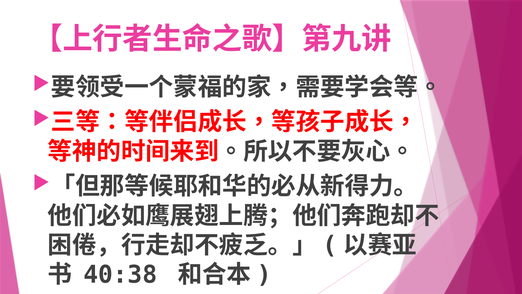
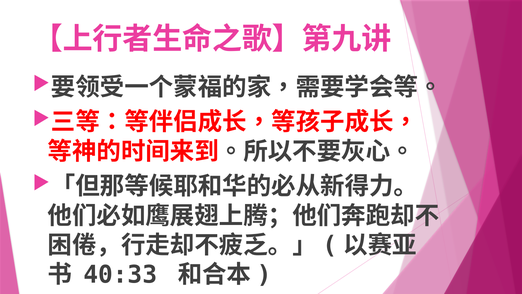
40:38: 40:38 -> 40:33
